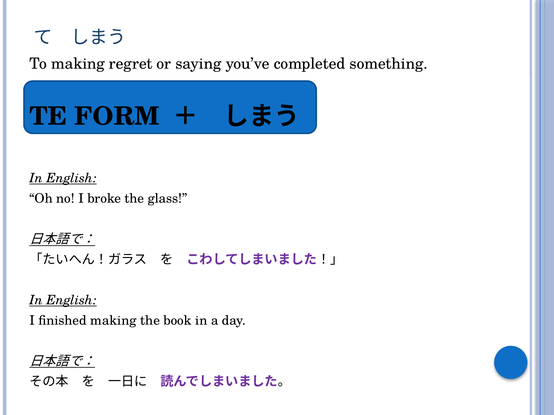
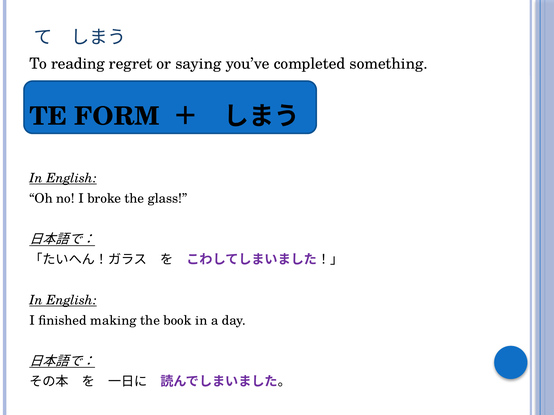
To making: making -> reading
